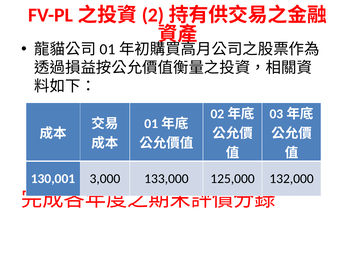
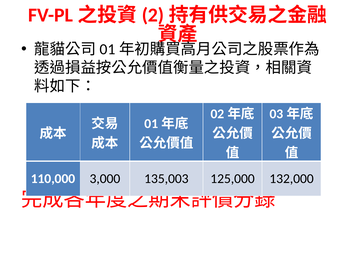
130,001: 130,001 -> 110,000
133,000: 133,000 -> 135,003
